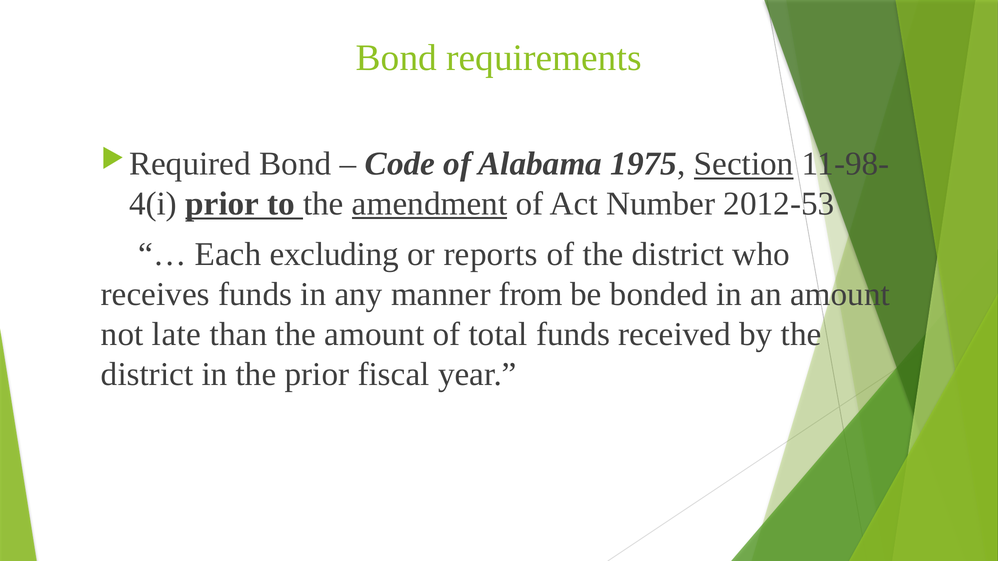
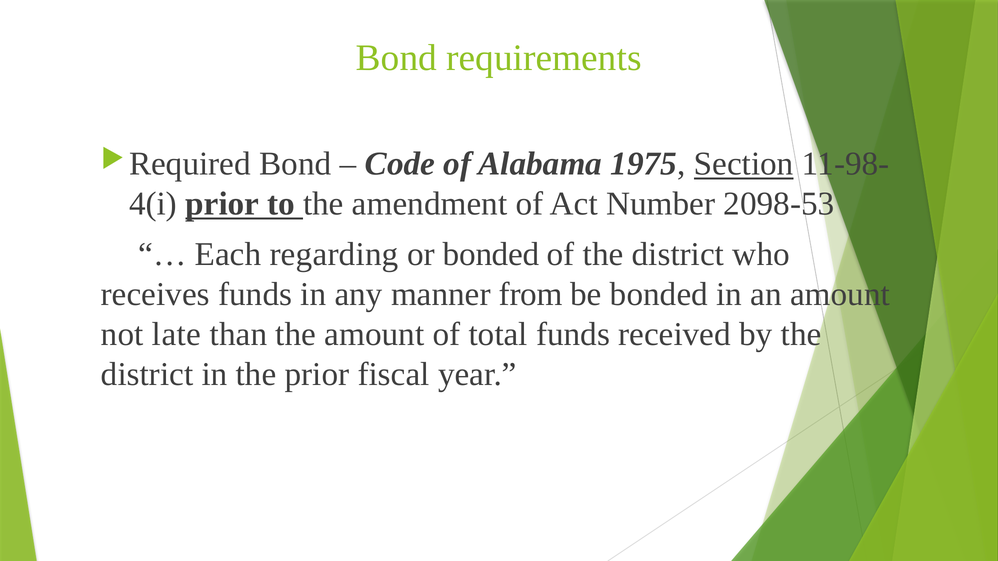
amendment underline: present -> none
2012-53: 2012-53 -> 2098-53
excluding: excluding -> regarding
or reports: reports -> bonded
